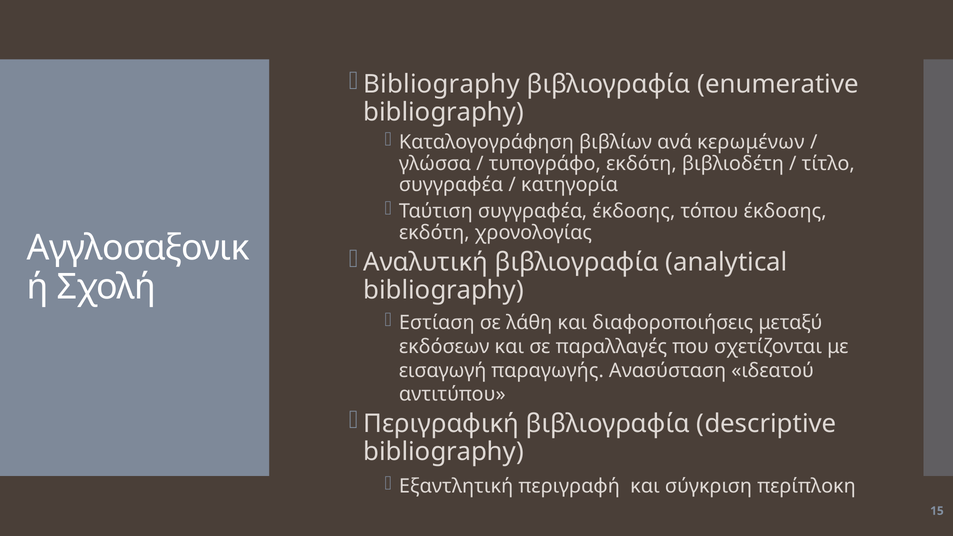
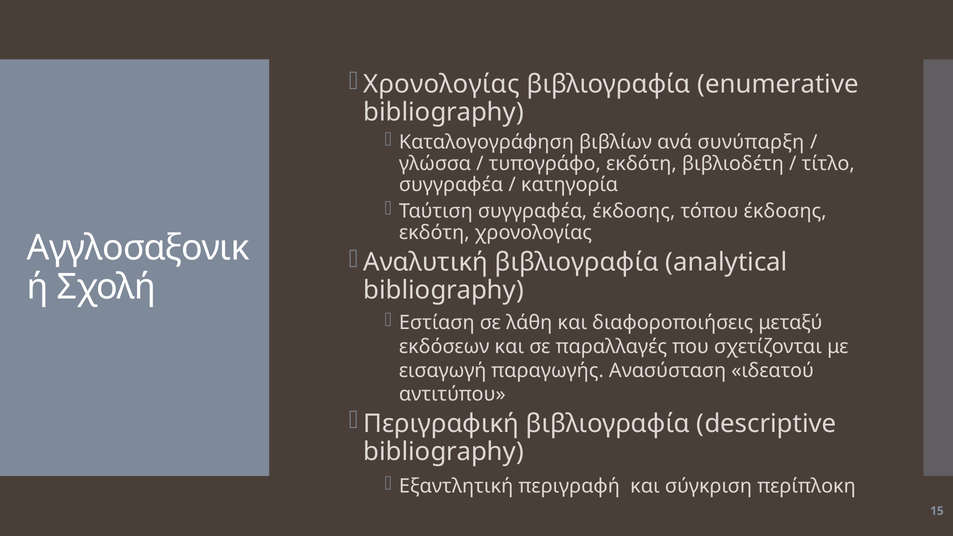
Bibliography at (442, 84): Bibliography -> Χρονολογίας
κερωμένων: κερωμένων -> συνύπαρξη
